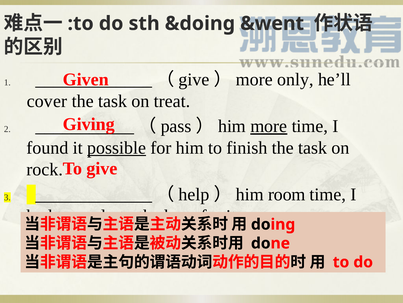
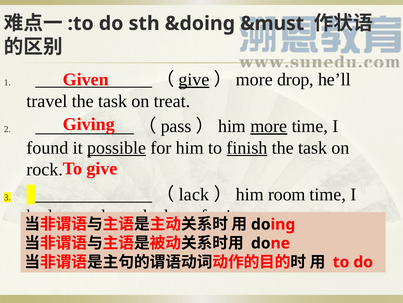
&went: &went -> &must
give at (194, 79) underline: none -> present
only: only -> drop
cover: cover -> travel
finish underline: none -> present
help: help -> lack
